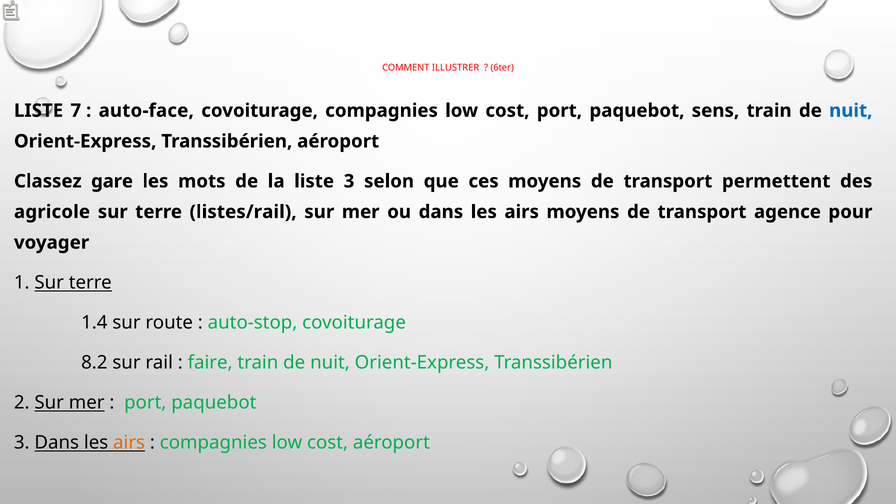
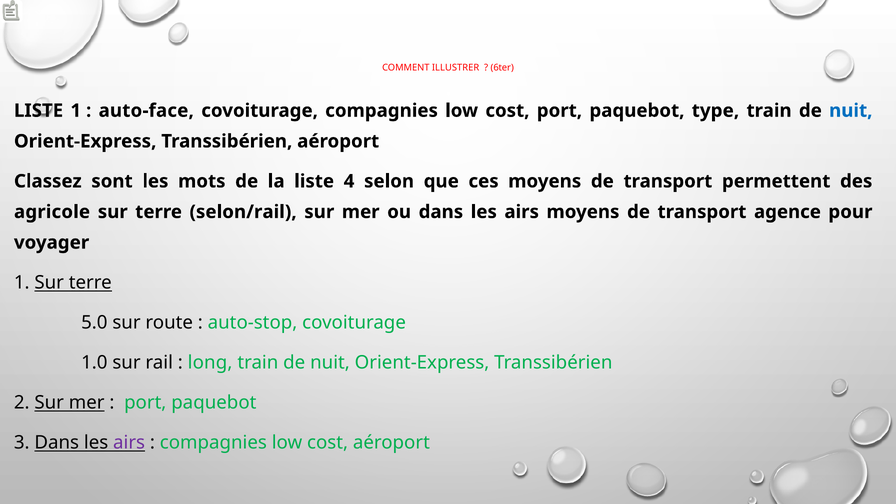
LISTE 7: 7 -> 1
sens: sens -> type
gare: gare -> sont
liste 3: 3 -> 4
listes/rail: listes/rail -> selon/rail
1.4: 1.4 -> 5.0
8.2: 8.2 -> 1.0
faire: faire -> long
airs at (129, 442) colour: orange -> purple
